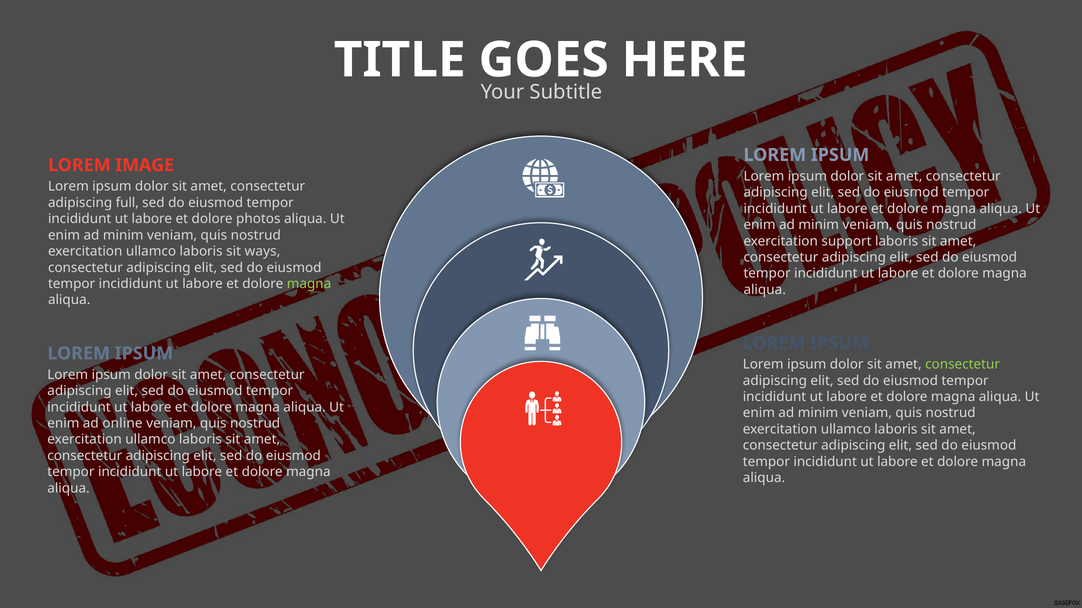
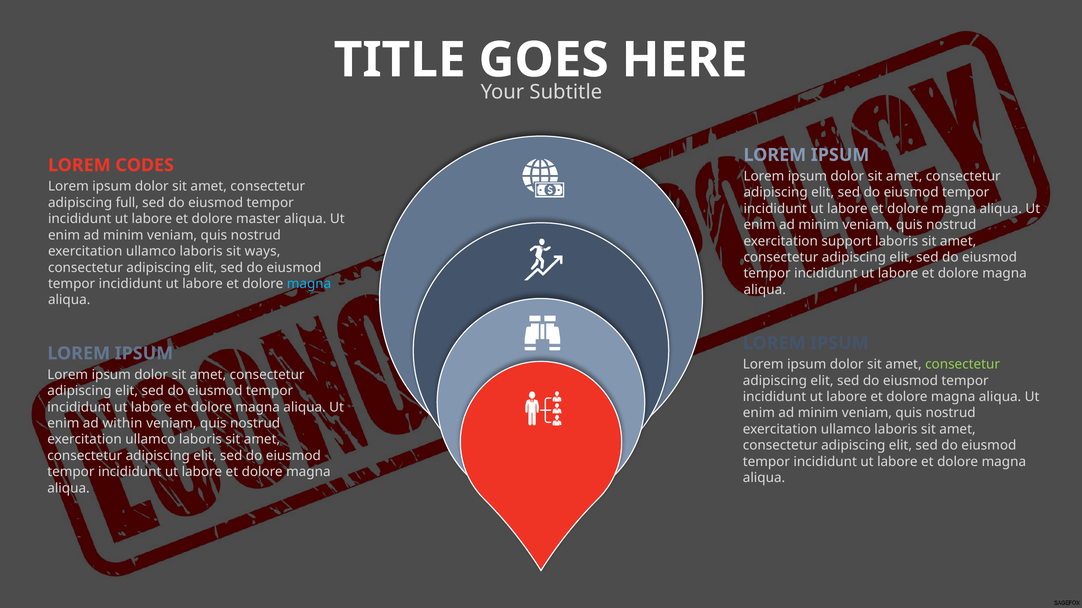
IMAGE: IMAGE -> CODES
photos: photos -> master
magna at (309, 284) colour: light green -> light blue
online: online -> within
